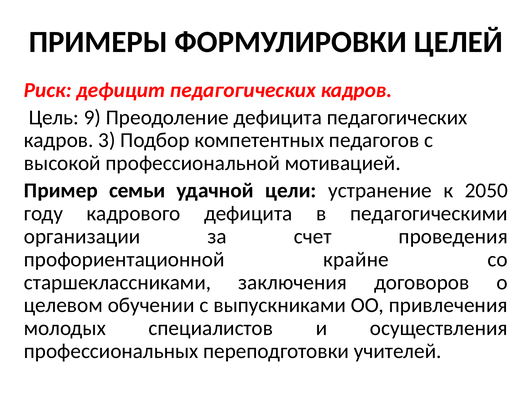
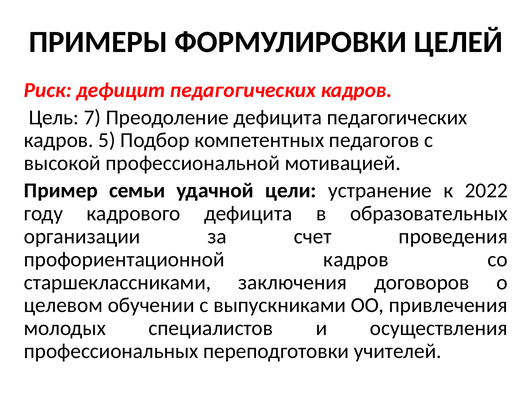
9: 9 -> 7
3: 3 -> 5
2050: 2050 -> 2022
педагогическими: педагогическими -> образовательных
профориентационной крайне: крайне -> кадров
